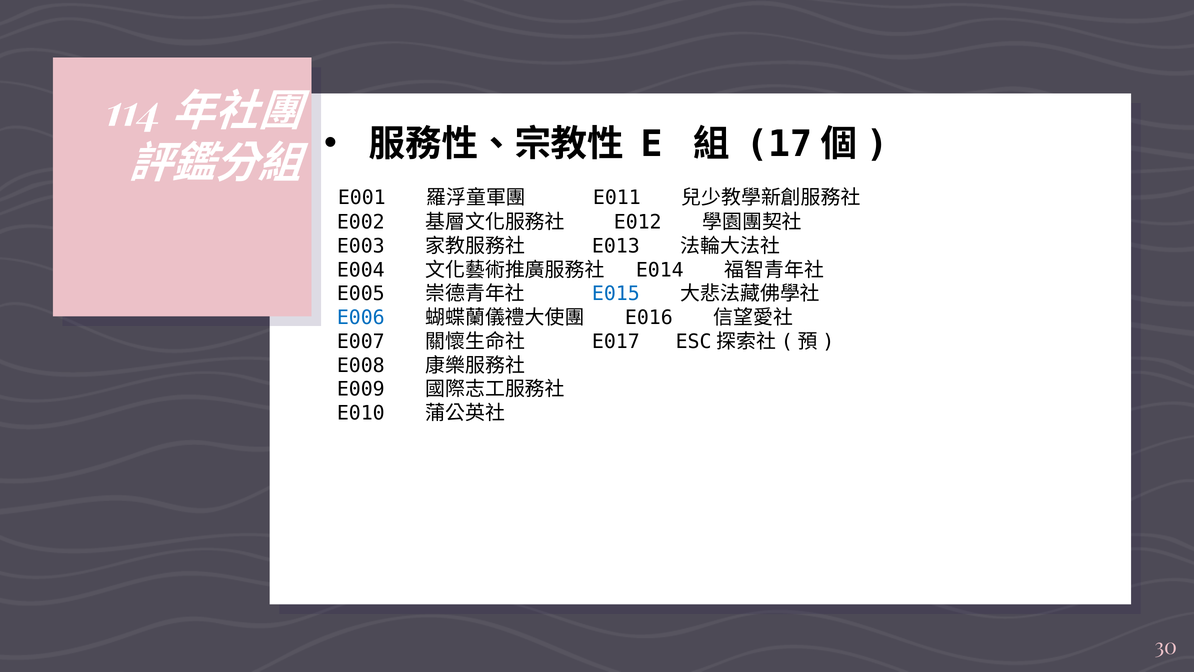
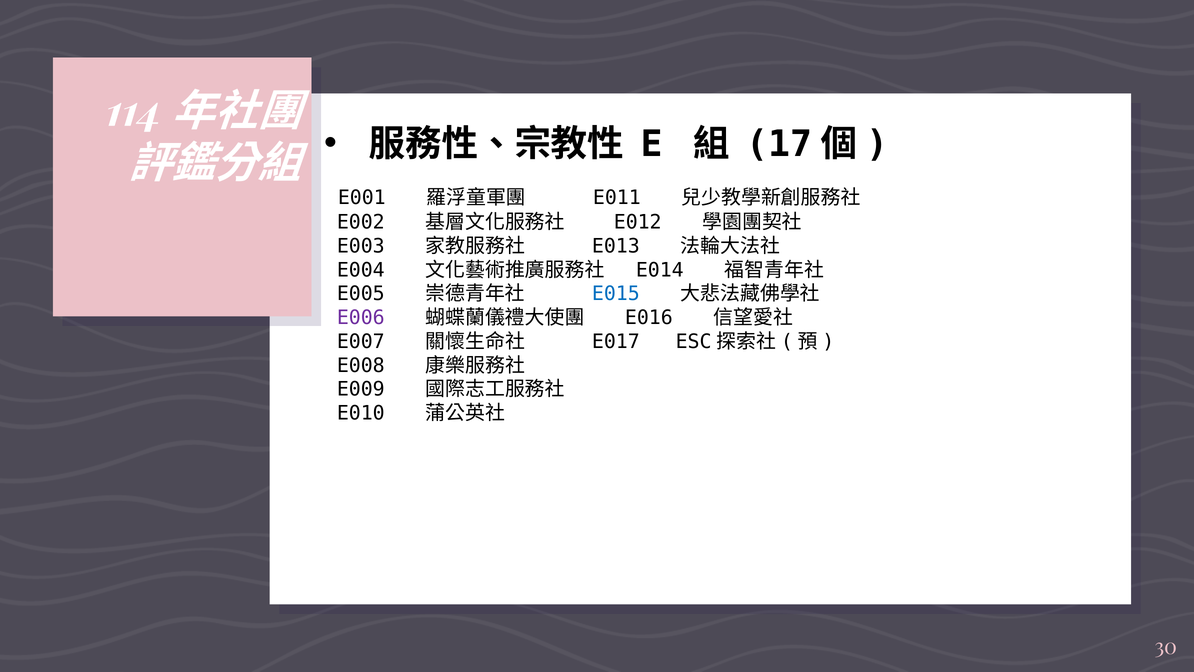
E006 colour: blue -> purple
